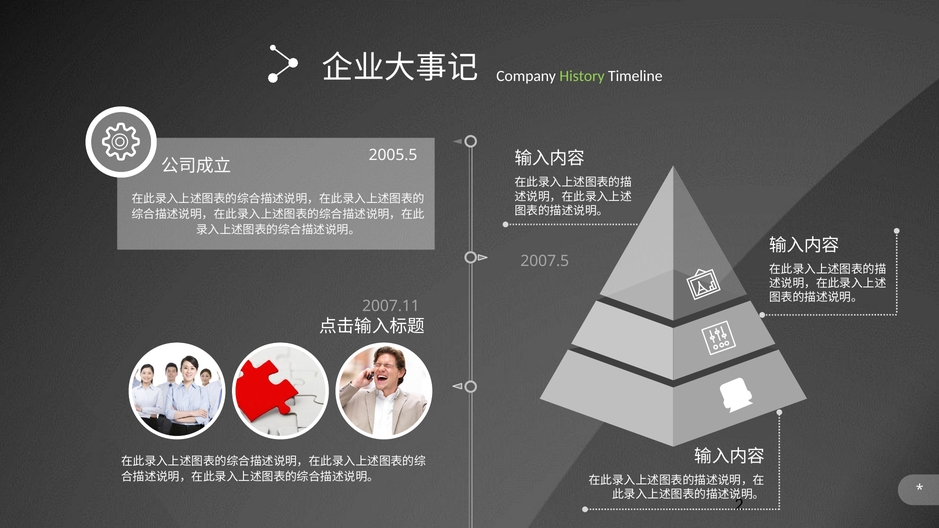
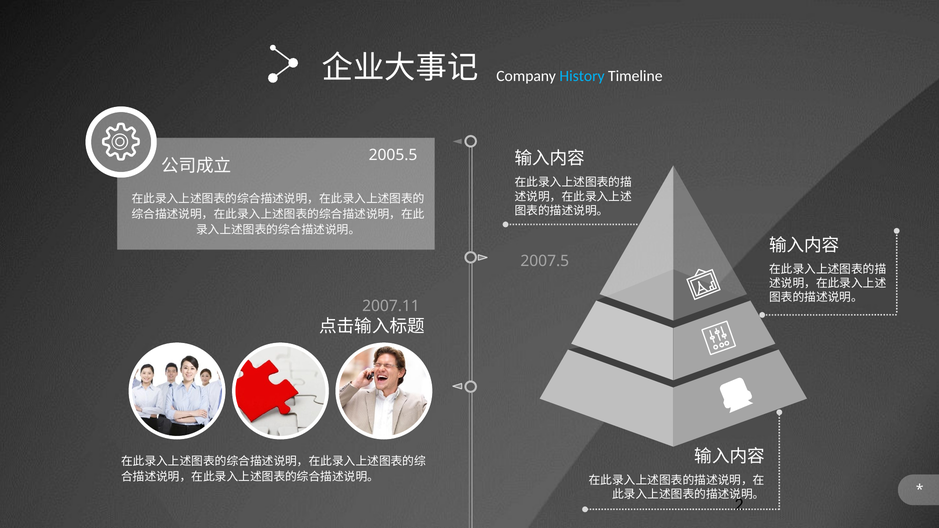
History colour: light green -> light blue
